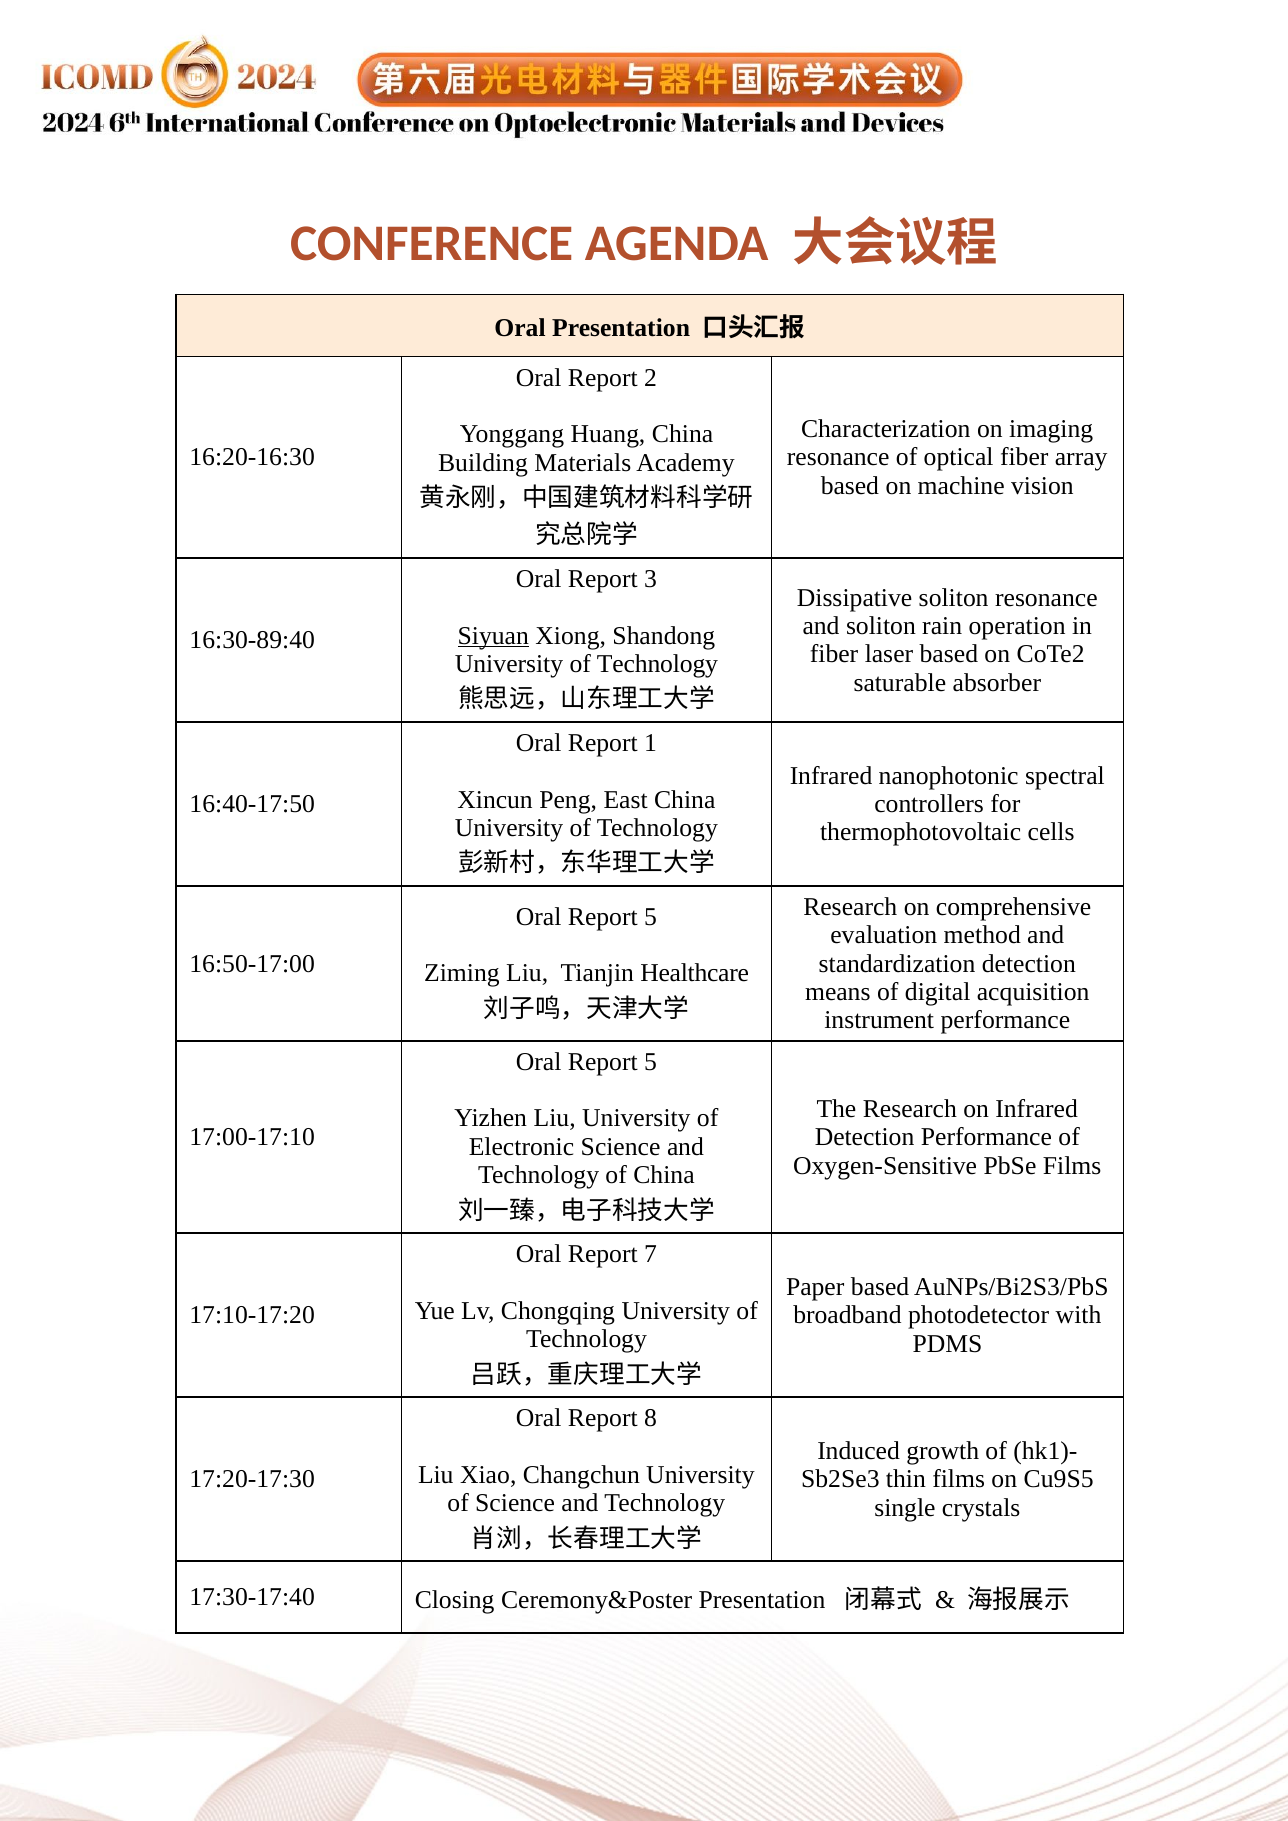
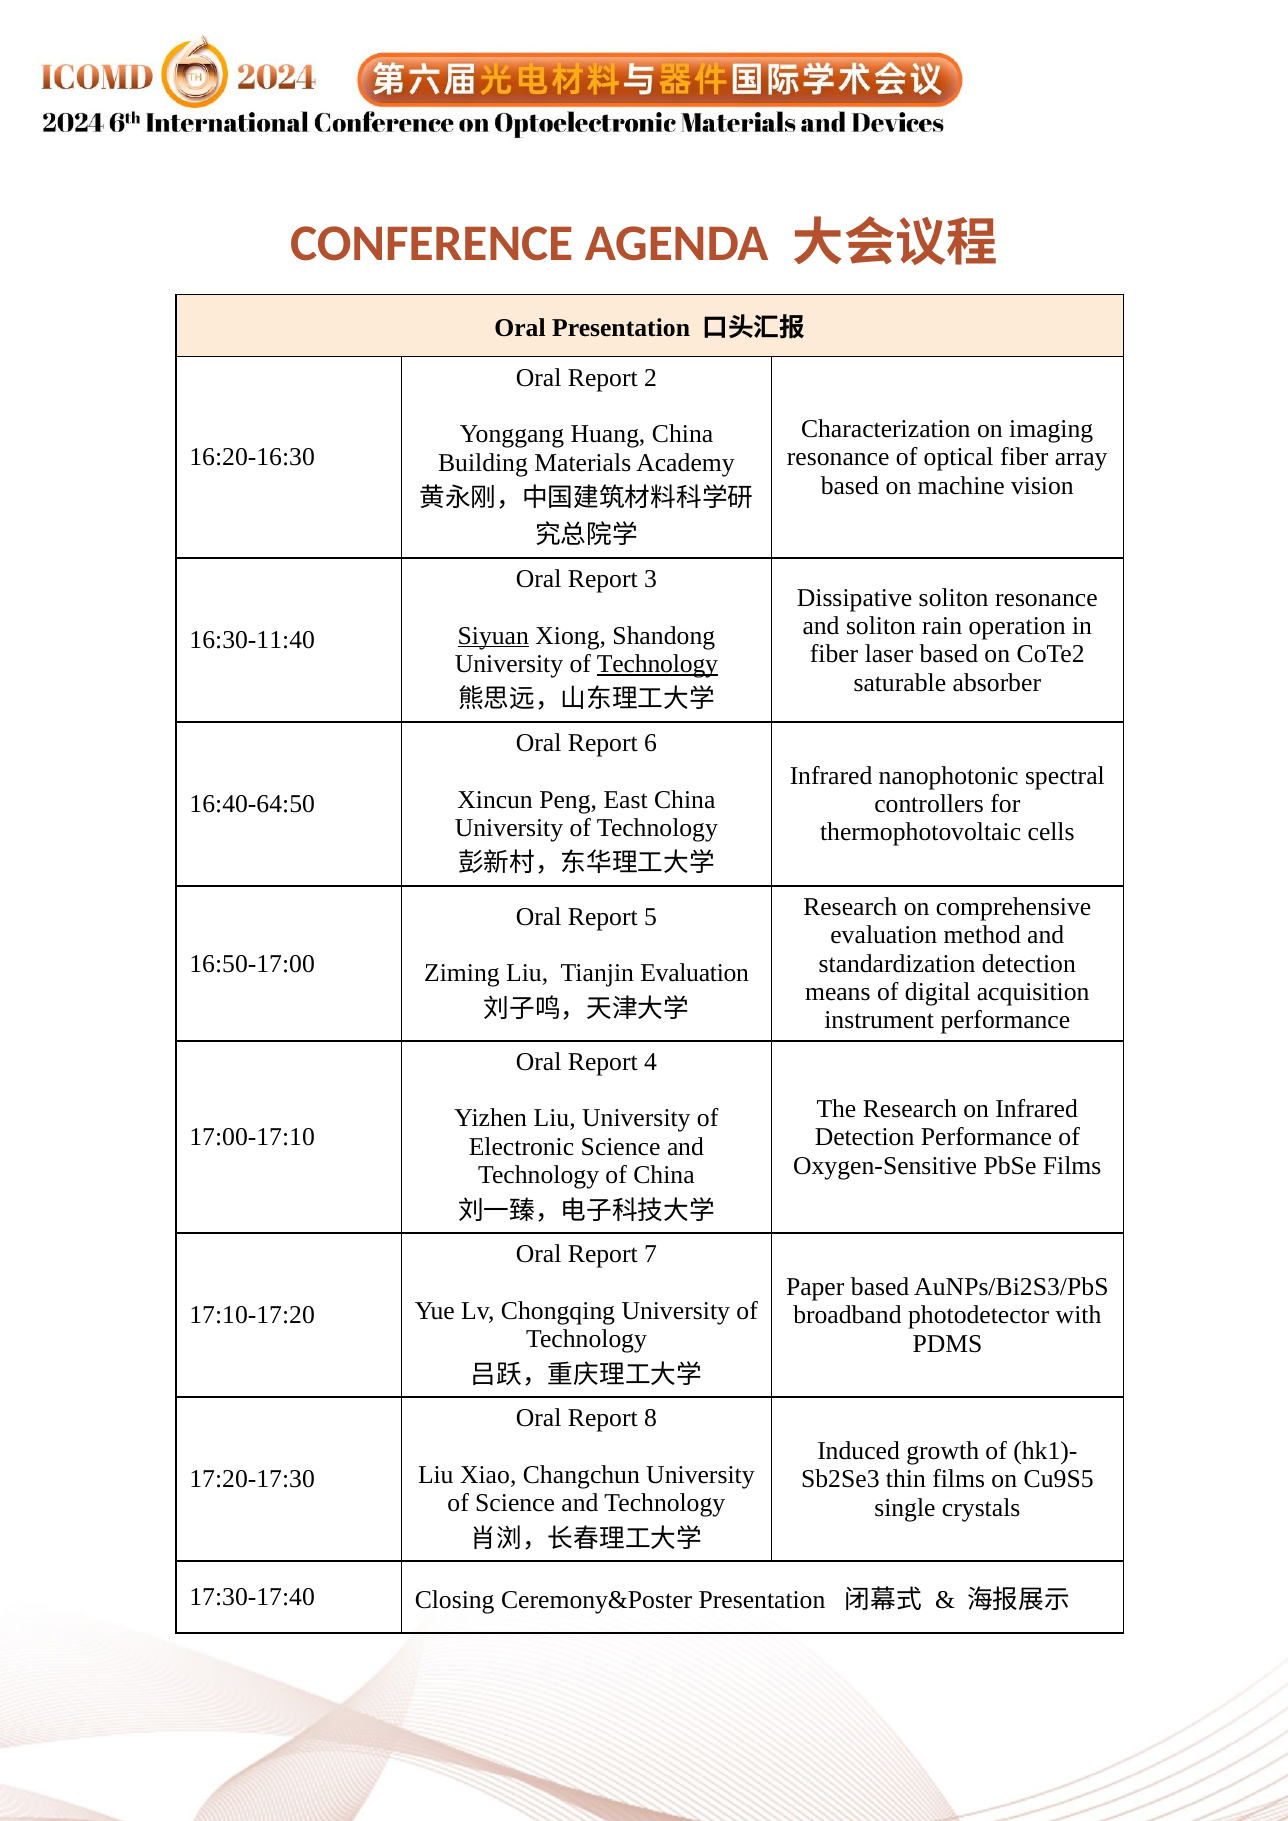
16:30-89:40: 16:30-89:40 -> 16:30-11:40
Technology at (657, 664) underline: none -> present
1: 1 -> 6
16:40-17:50: 16:40-17:50 -> 16:40-64:50
Tianjin Healthcare: Healthcare -> Evaluation
5 at (651, 1062): 5 -> 4
